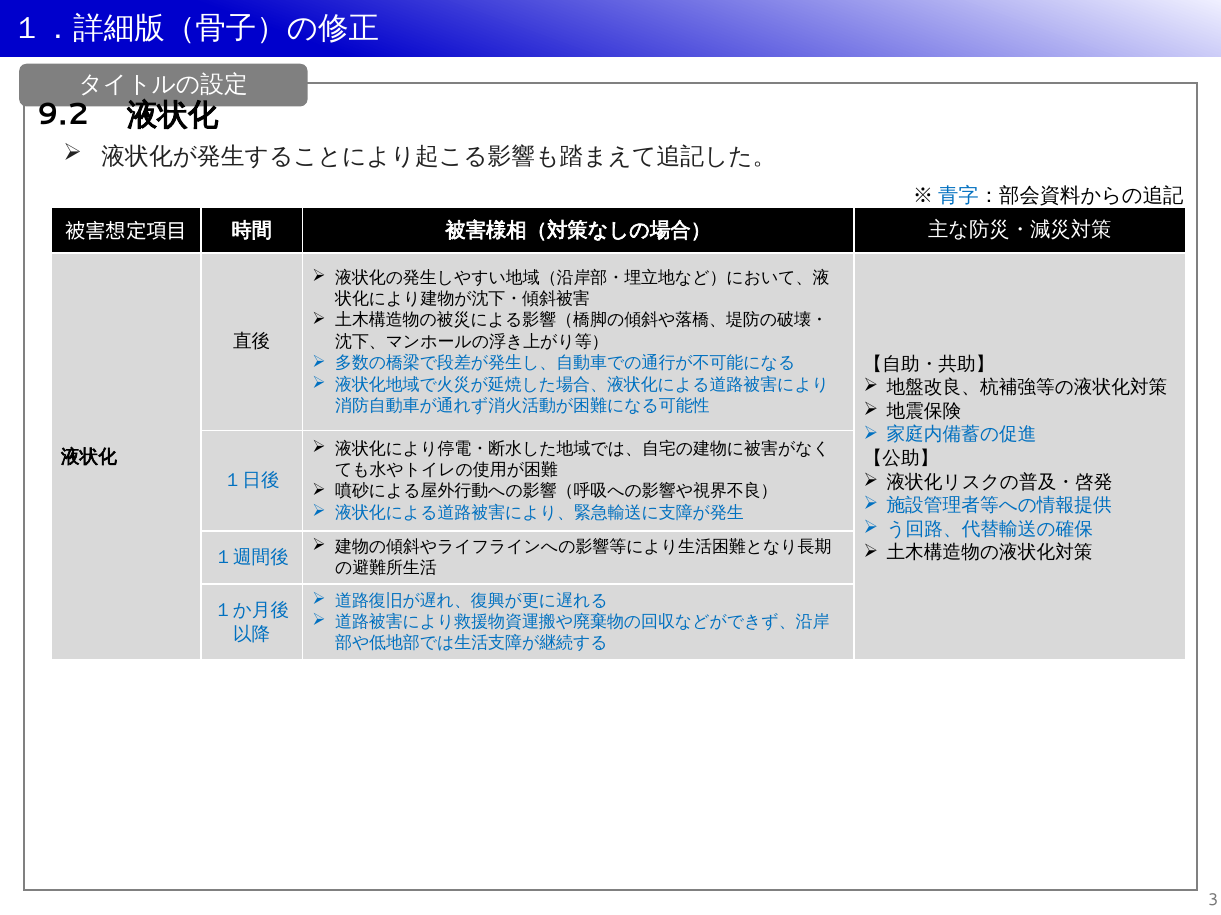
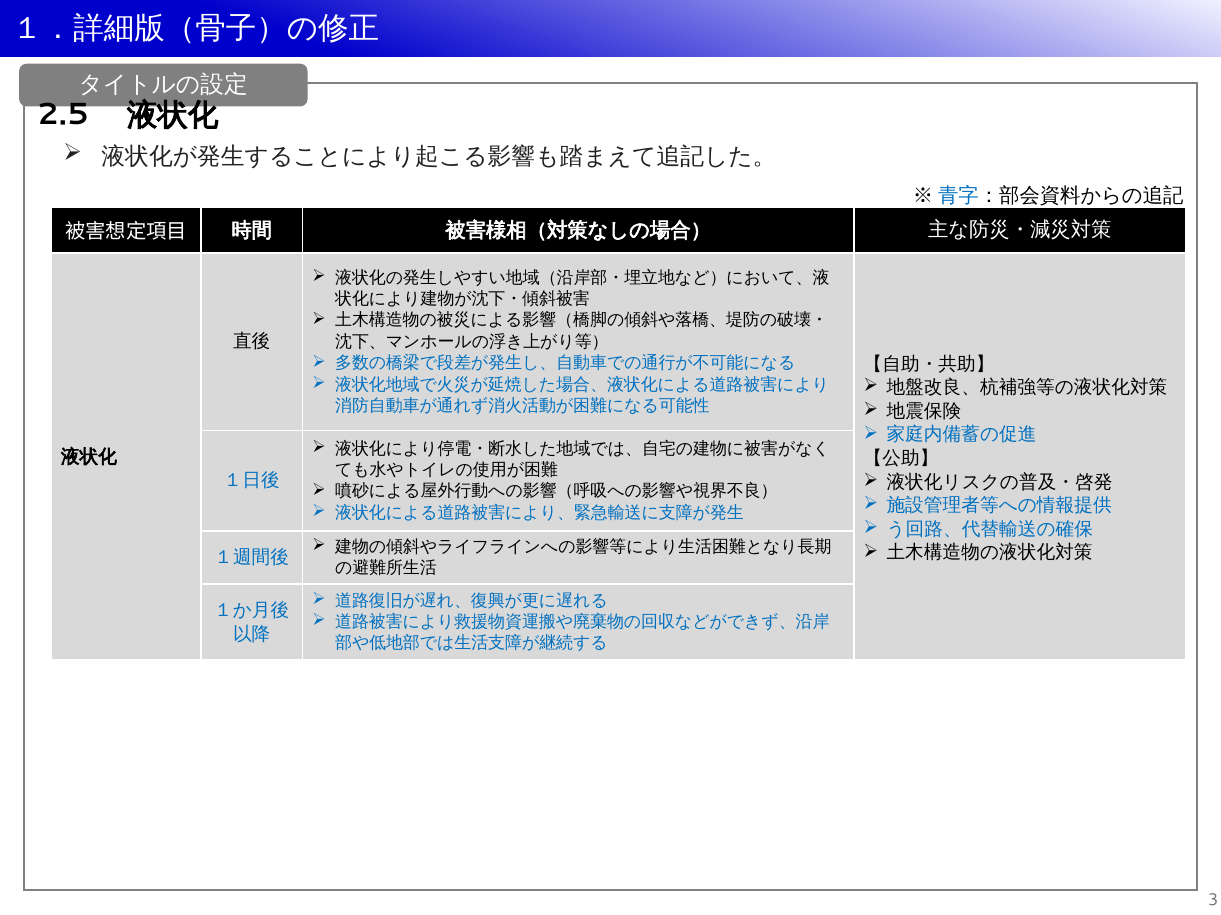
9.2: 9.2 -> 2.5
